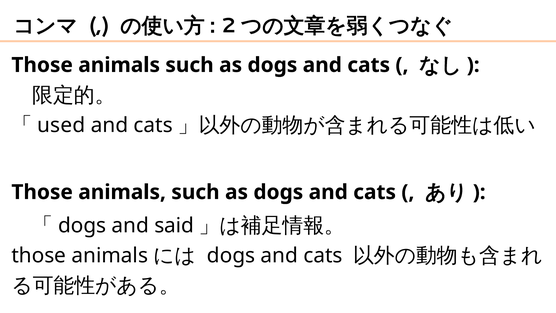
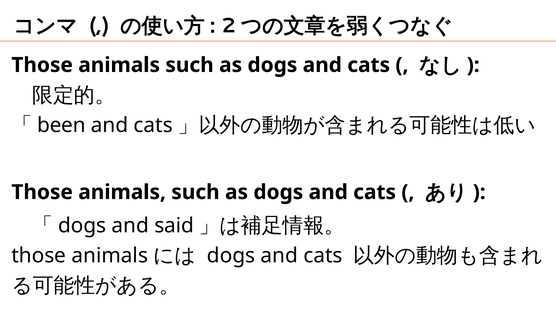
used: used -> been
